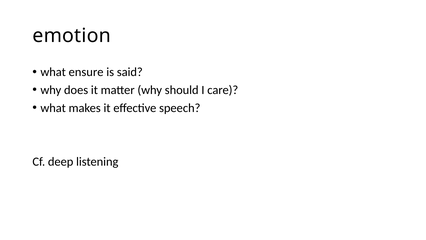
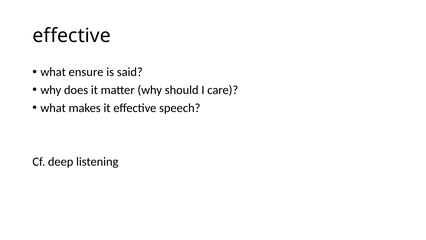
emotion at (72, 36): emotion -> effective
